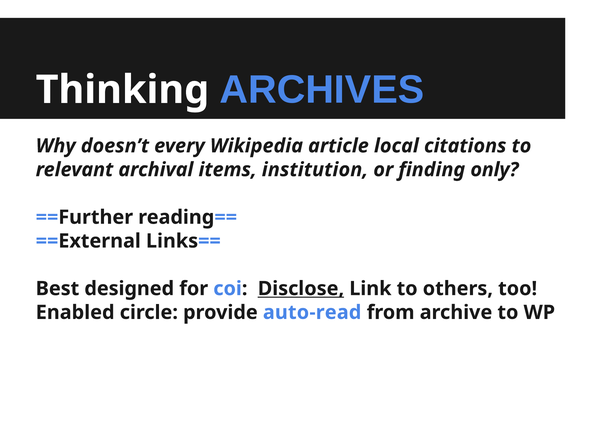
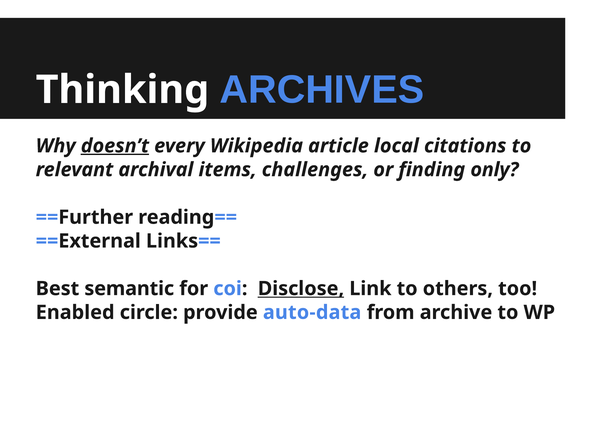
doesn’t underline: none -> present
institution: institution -> challenges
designed: designed -> semantic
auto-read: auto-read -> auto-data
